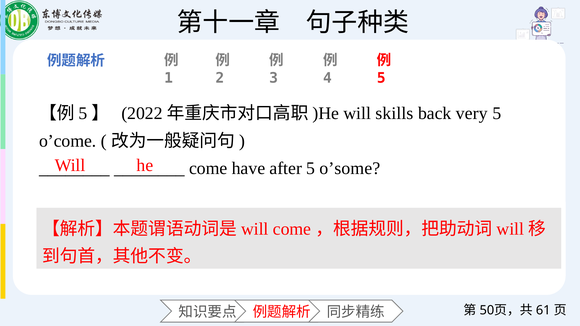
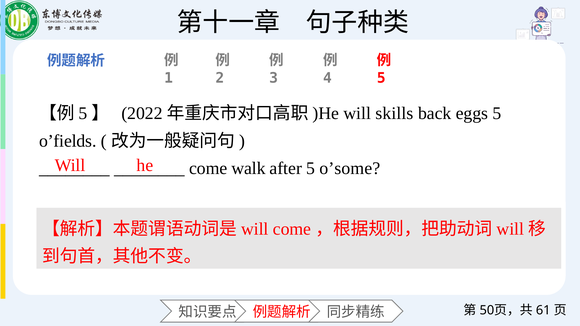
very: very -> eggs
o’come: o’come -> o’fields
have: have -> walk
